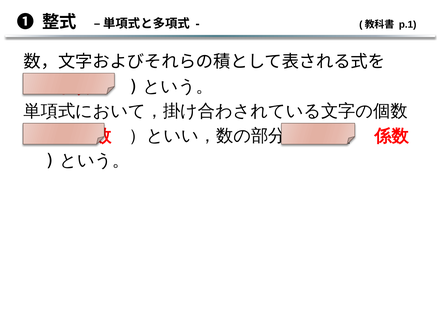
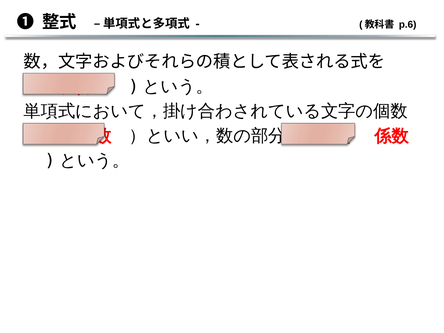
p.1: p.1 -> p.6
